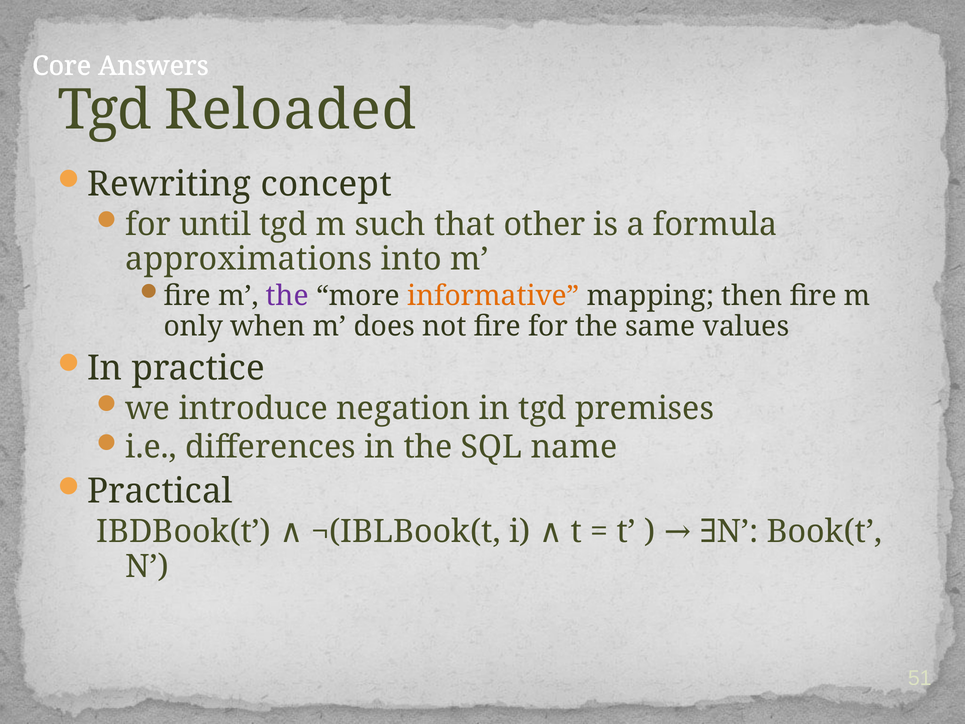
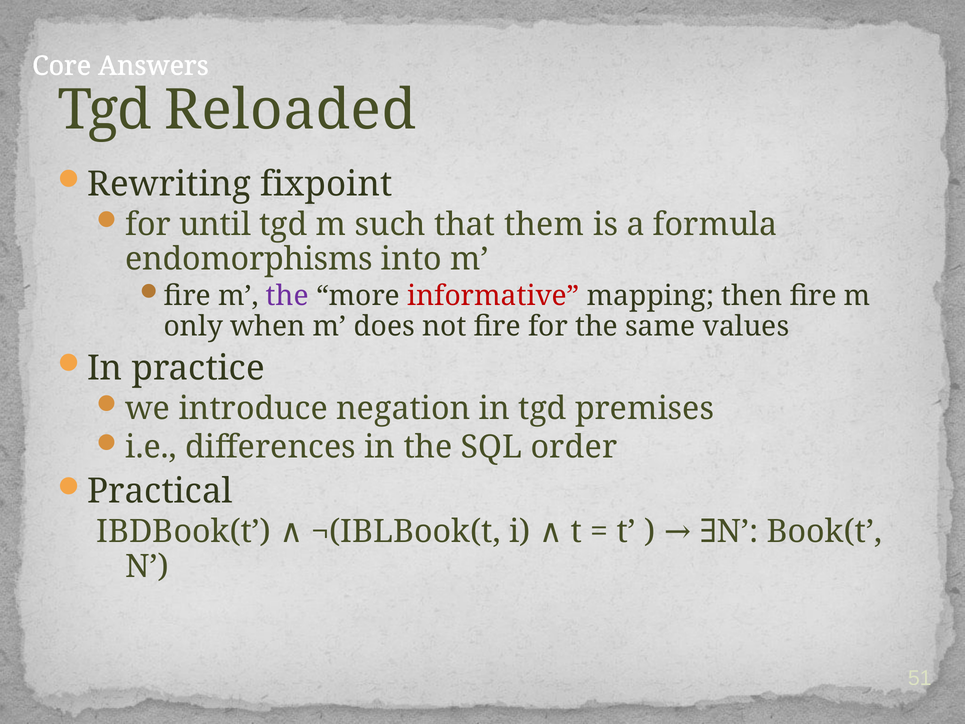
concept: concept -> fixpoint
other: other -> them
approximations: approximations -> endomorphisms
informative colour: orange -> red
name: name -> order
